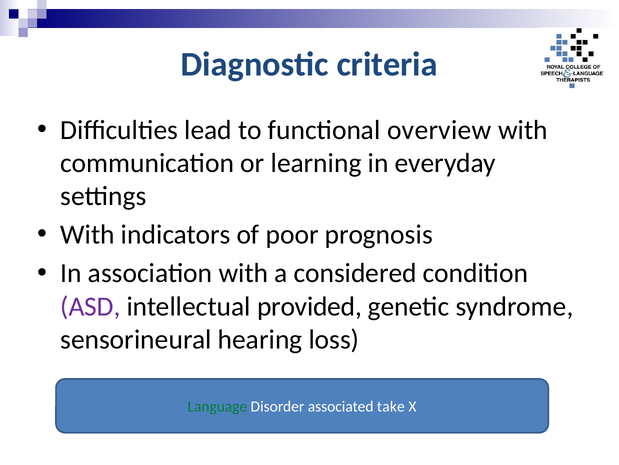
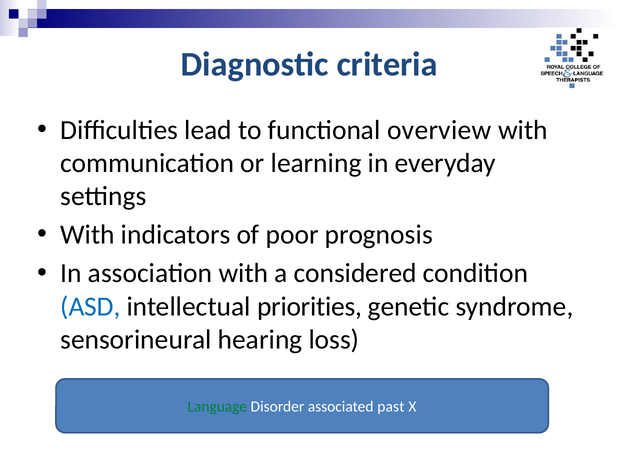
ASD colour: purple -> blue
provided: provided -> priorities
take: take -> past
